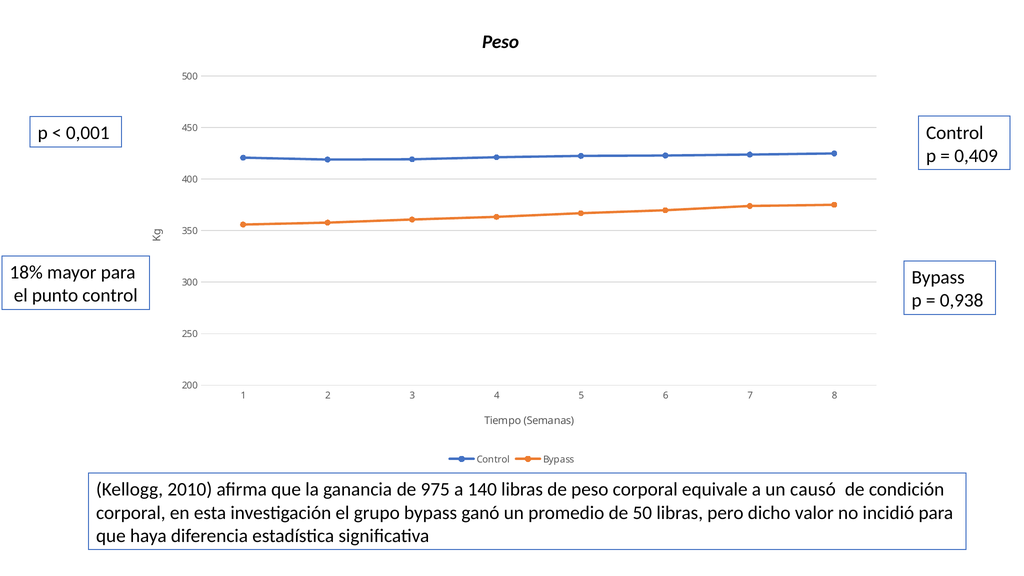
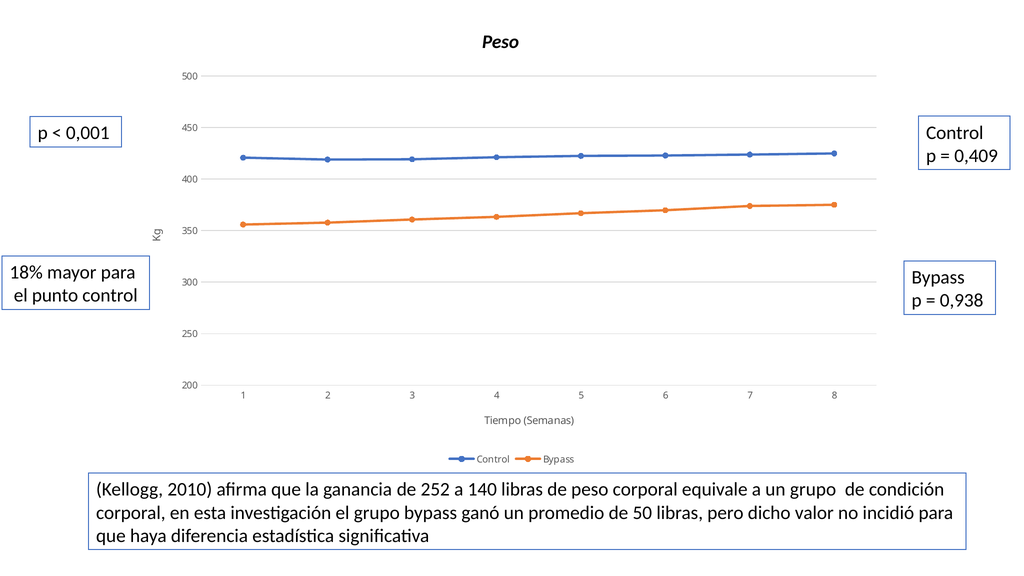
975: 975 -> 252
un causó: causó -> grupo
